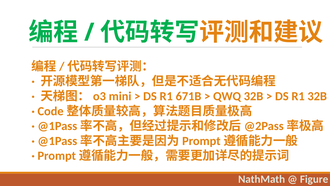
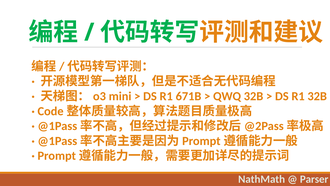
Figure: Figure -> Parser
